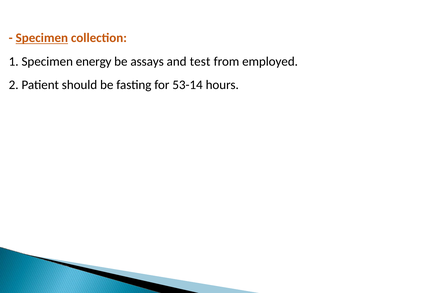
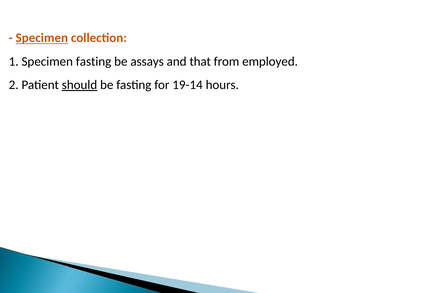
Specimen energy: energy -> fasting
test: test -> that
should underline: none -> present
53-14: 53-14 -> 19-14
